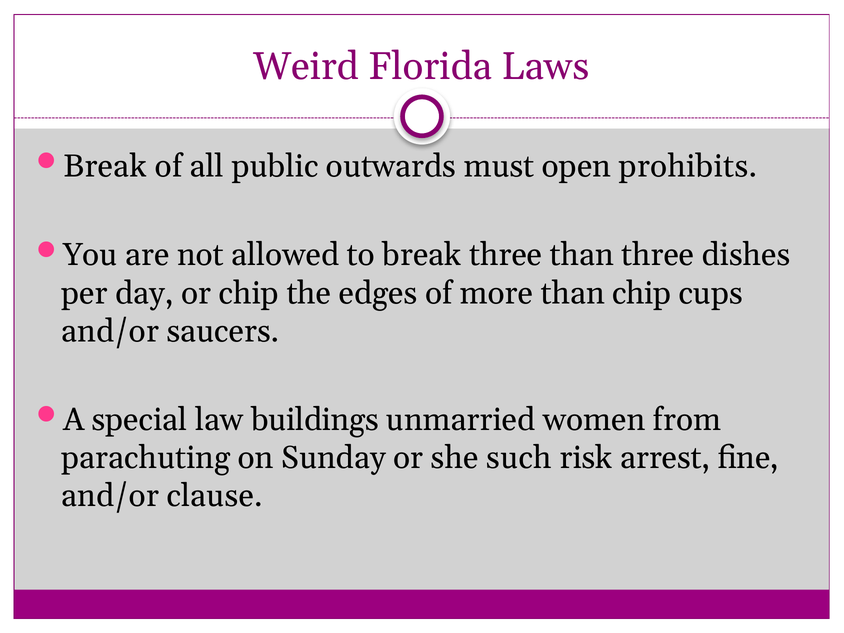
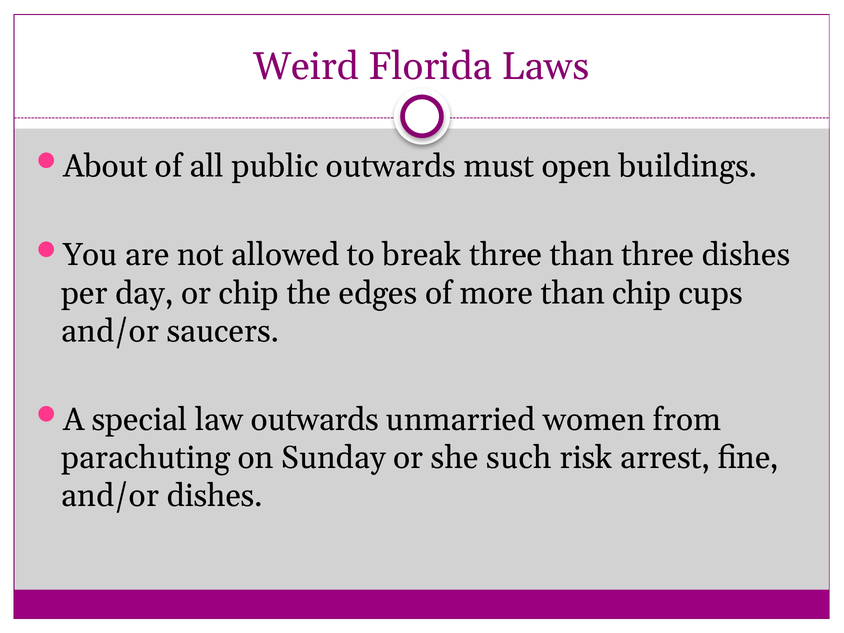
Break at (105, 166): Break -> About
prohibits: prohibits -> buildings
law buildings: buildings -> outwards
and/or clause: clause -> dishes
